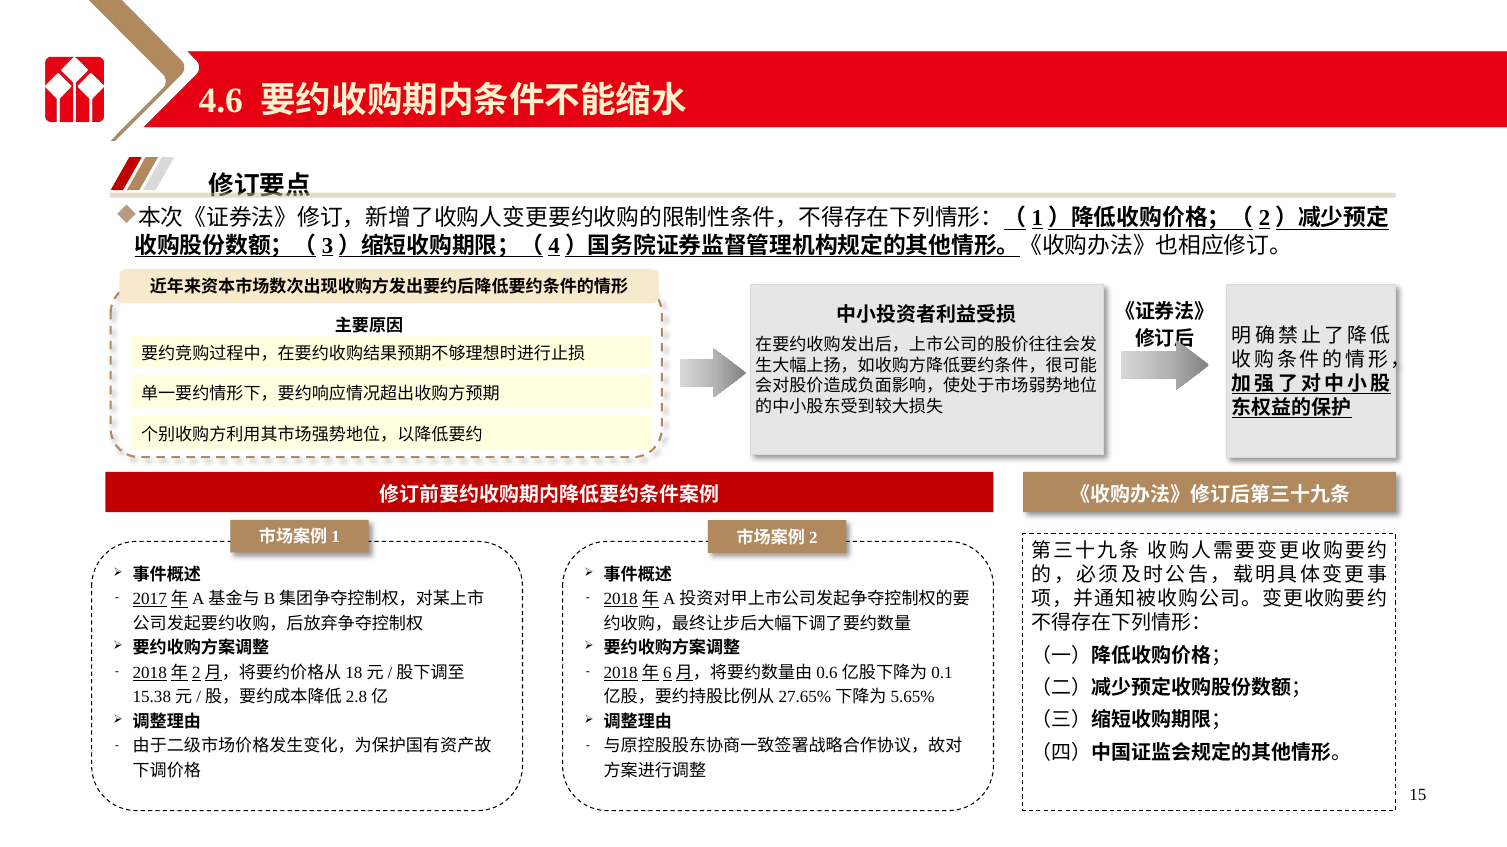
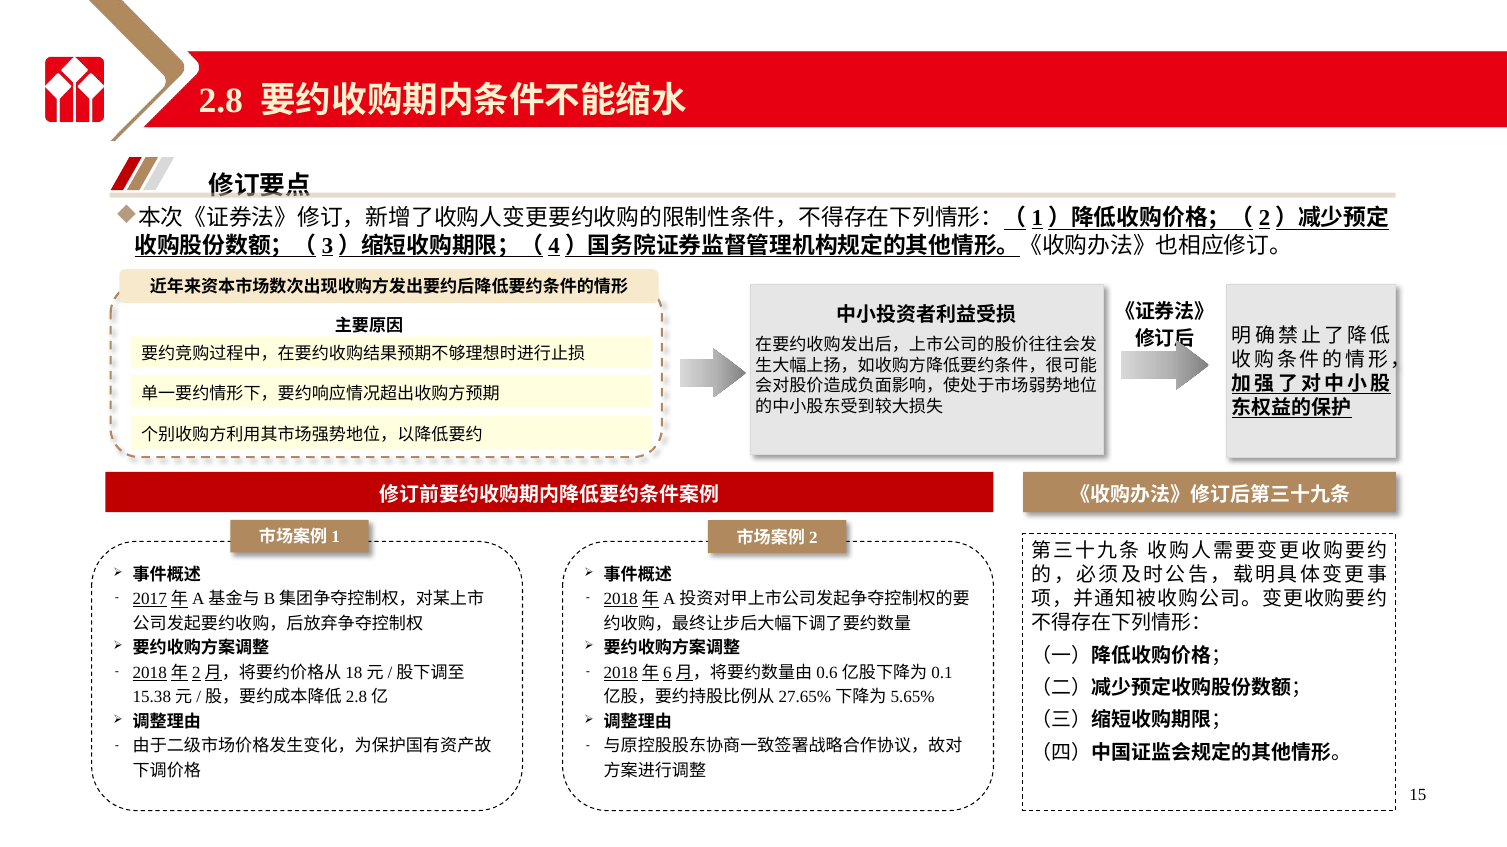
4.6: 4.6 -> 2.8
